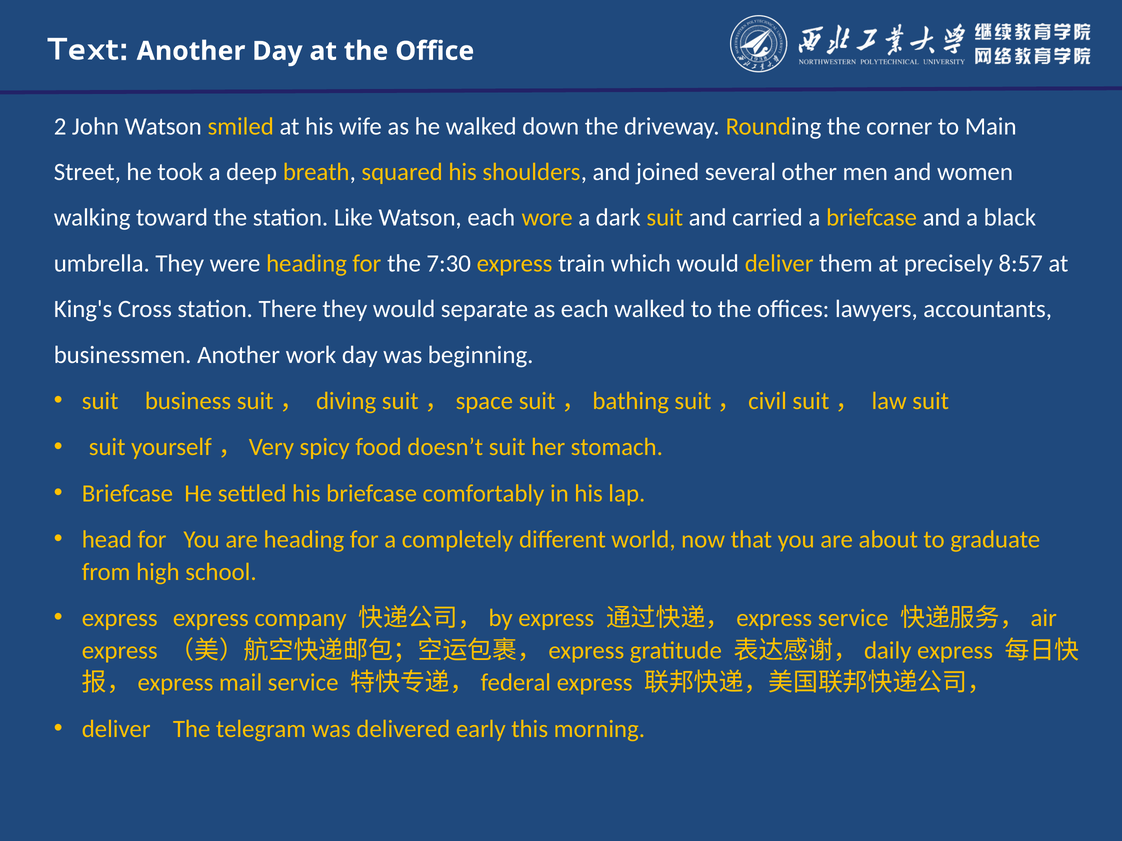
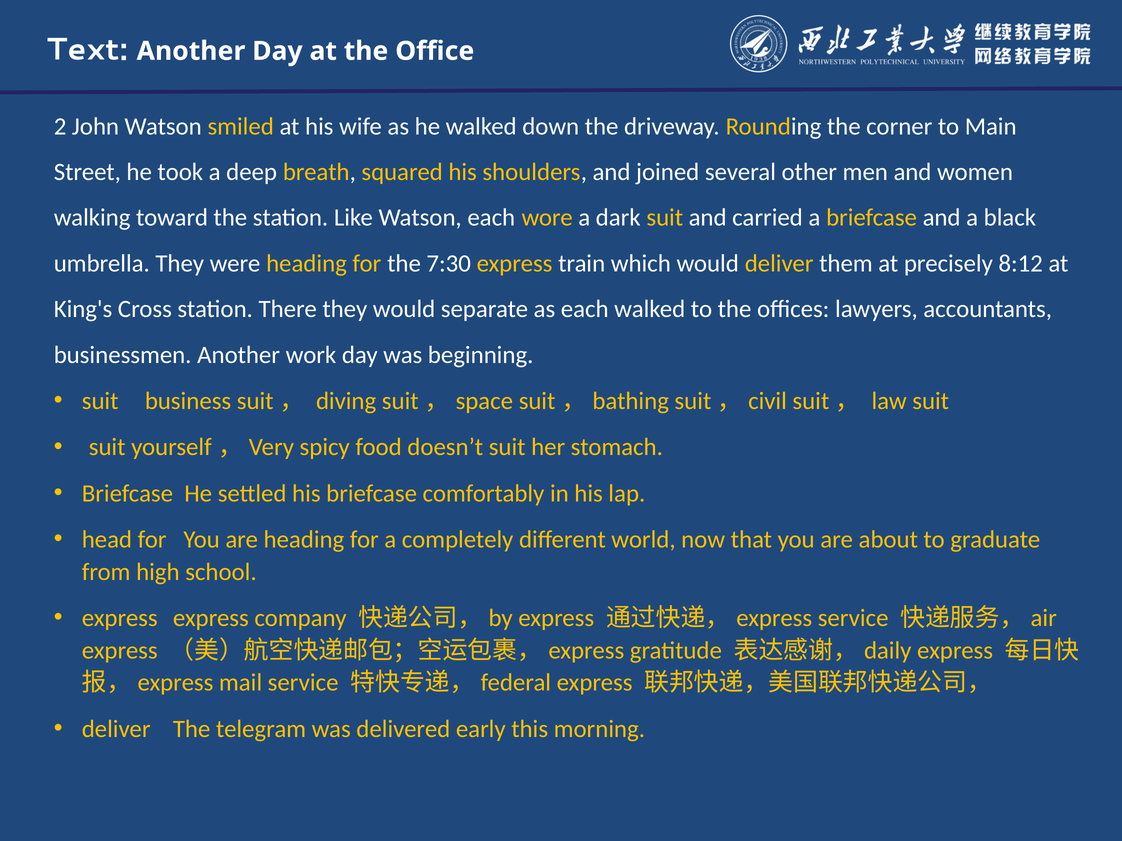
8:57: 8:57 -> 8:12
